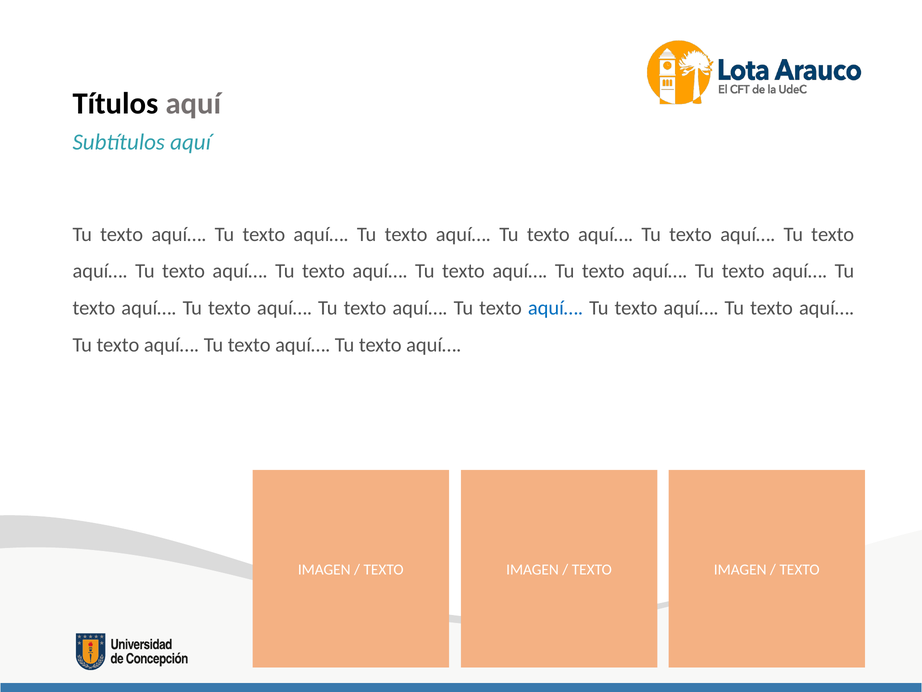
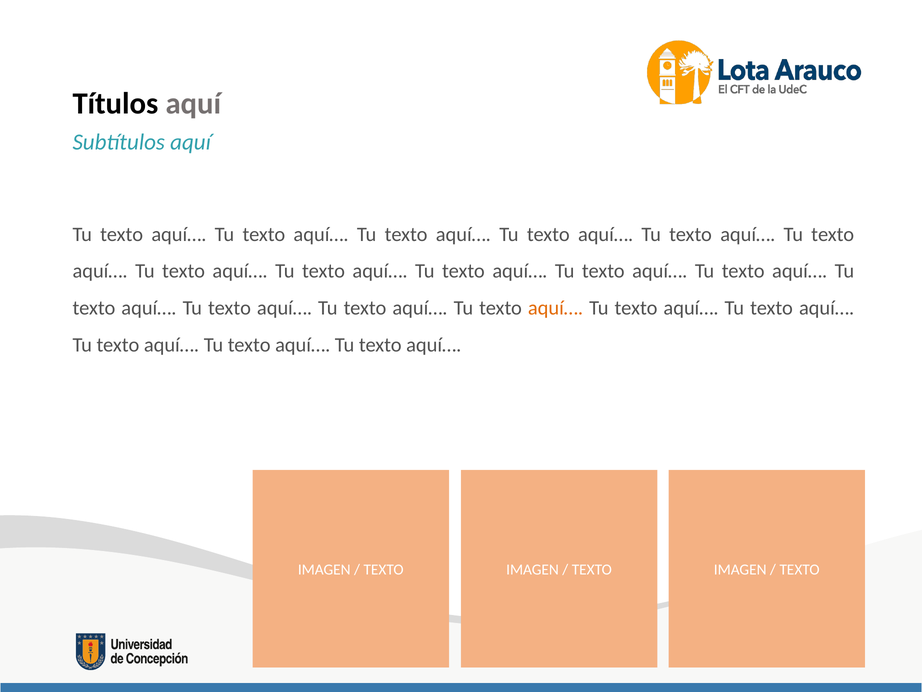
aquí… at (556, 308) colour: blue -> orange
